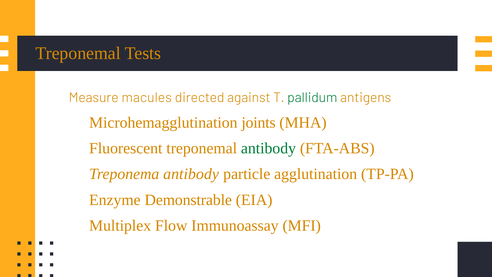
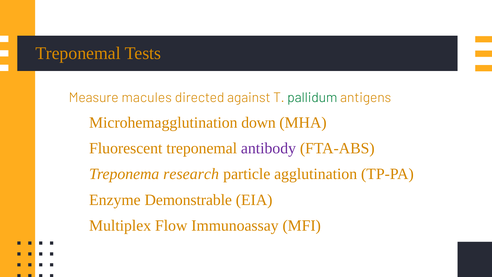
joints: joints -> down
antibody at (268, 148) colour: green -> purple
antibody at (191, 174): antibody -> research
